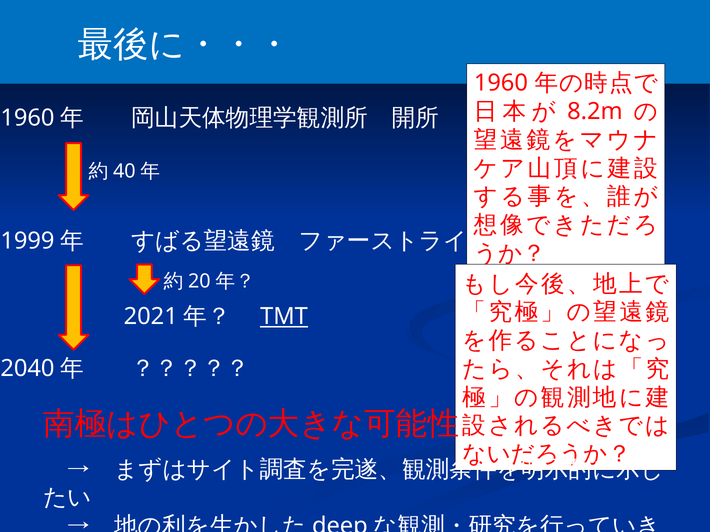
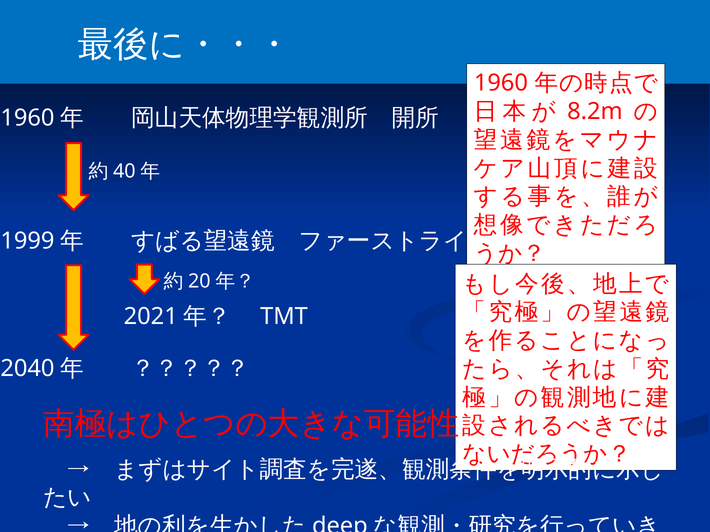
TMT underline: present -> none
